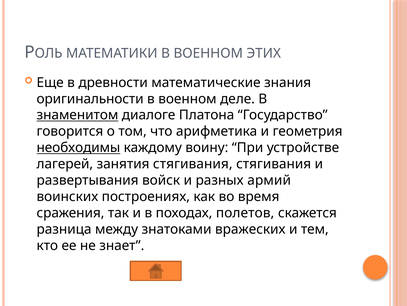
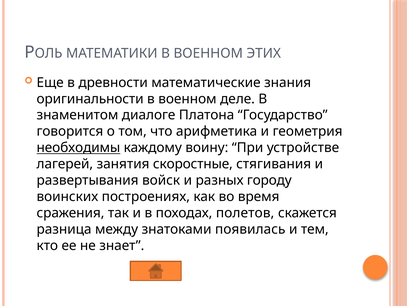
знаменитом underline: present -> none
занятия стягивания: стягивания -> скоростные
армий: армий -> городу
вражеских: вражеских -> появилась
